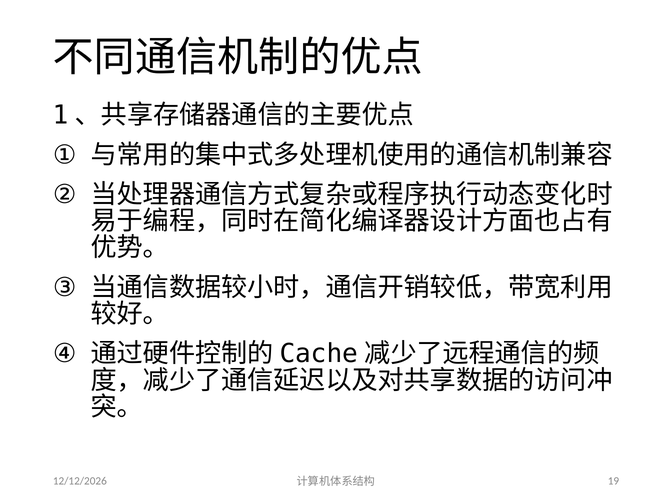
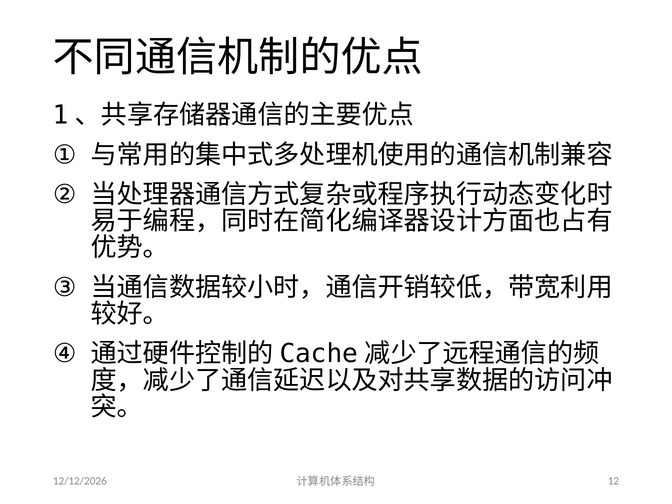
19: 19 -> 12
